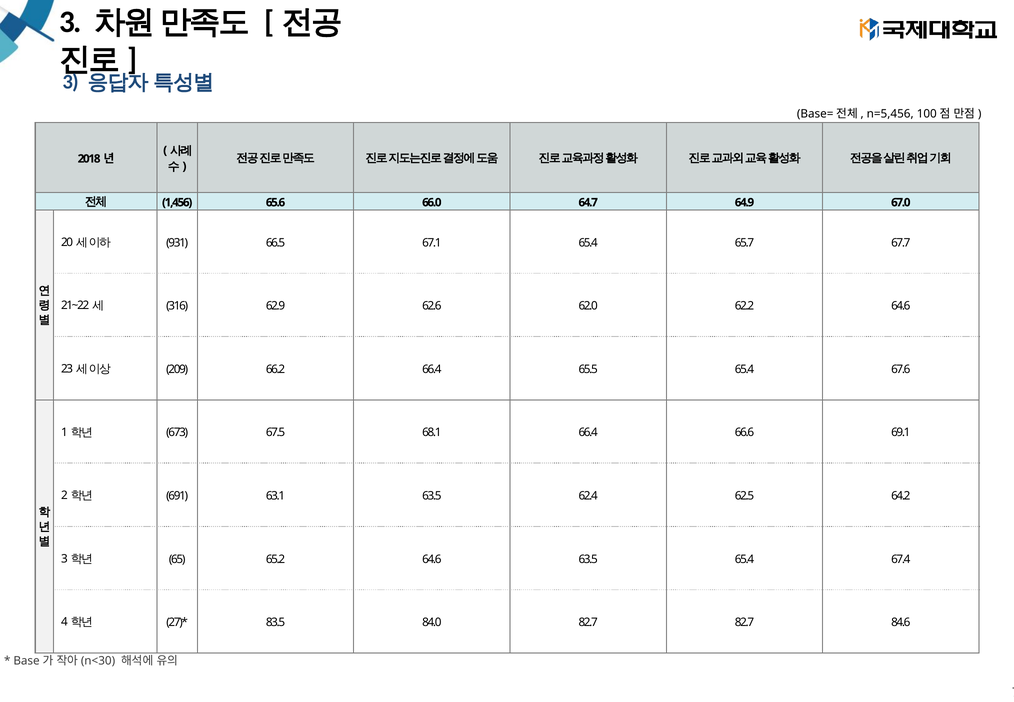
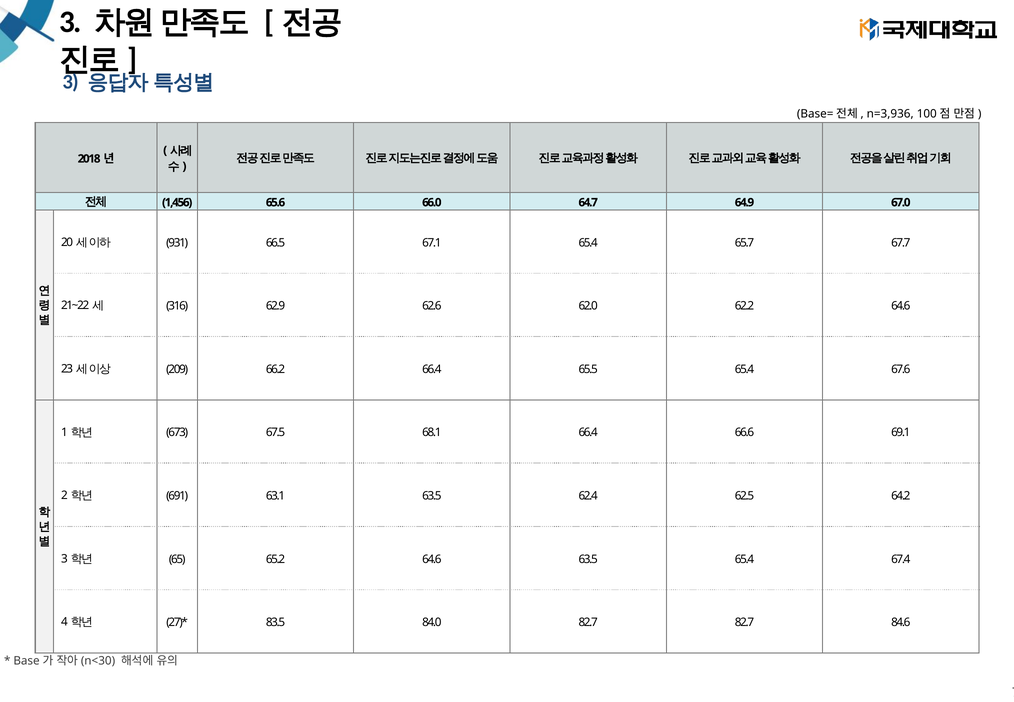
n=5,456: n=5,456 -> n=3,936
